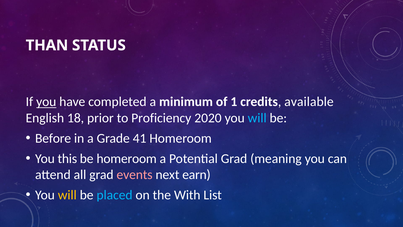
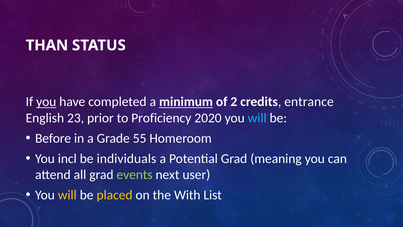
minimum underline: none -> present
1: 1 -> 2
available: available -> entrance
18: 18 -> 23
41: 41 -> 55
this: this -> incl
be homeroom: homeroom -> individuals
events colour: pink -> light green
earn: earn -> user
placed colour: light blue -> yellow
